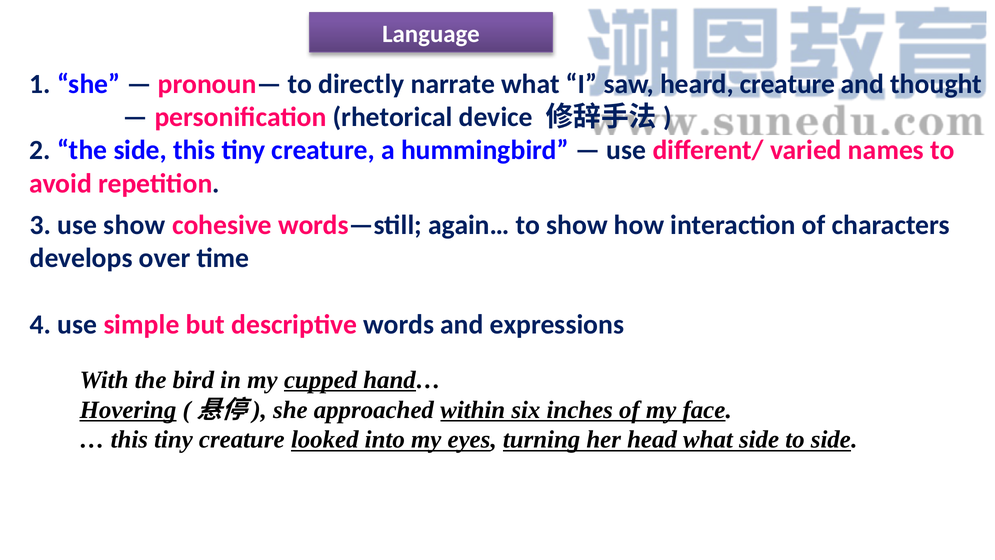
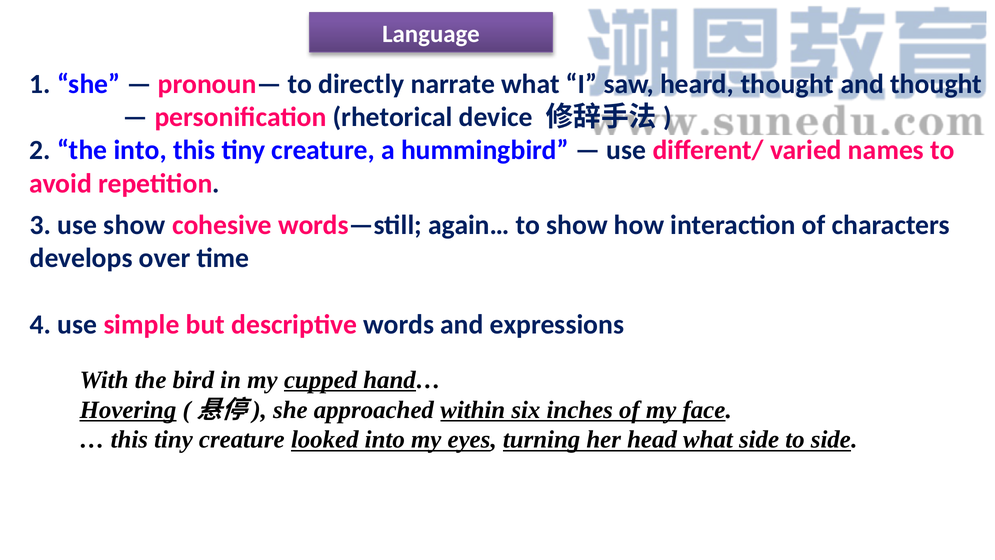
heard creature: creature -> thought
the side: side -> into
